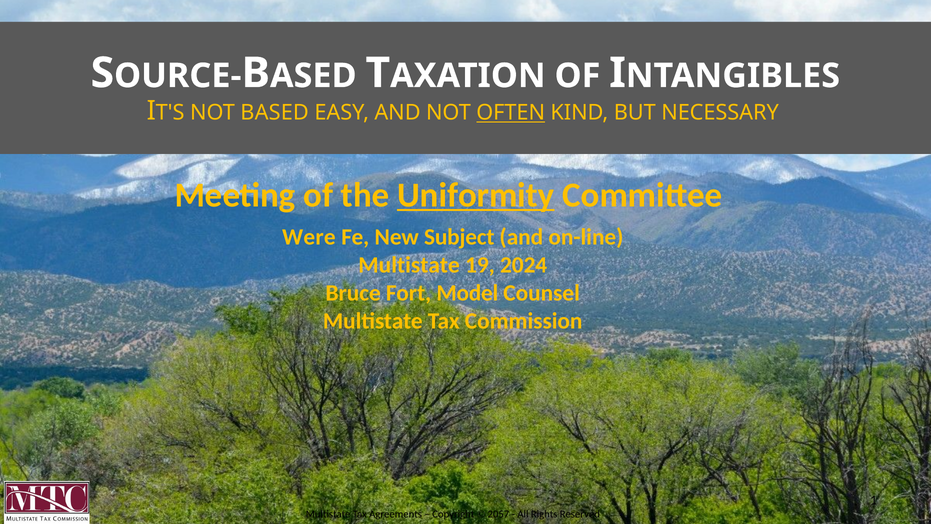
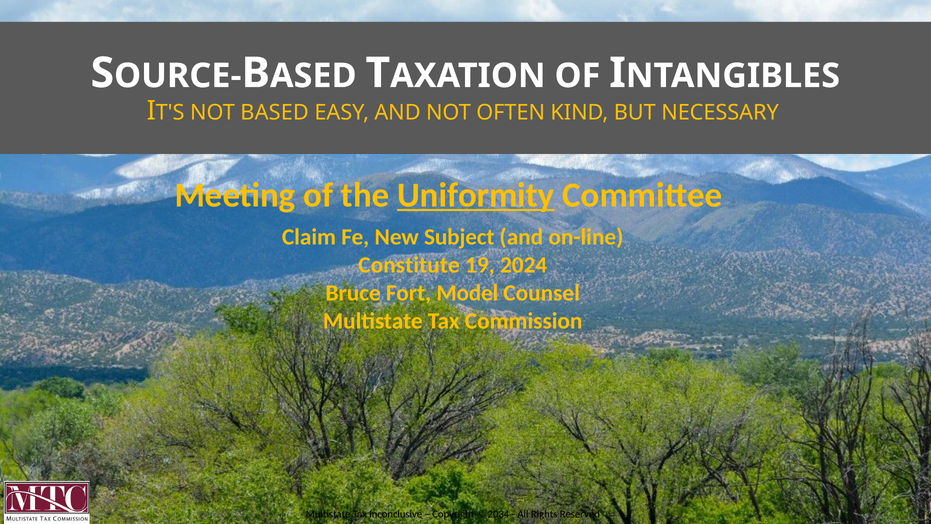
OFTEN underline: present -> none
Were: Were -> Claim
Multistate at (409, 265): Multistate -> Constitute
Agreements: Agreements -> Inconclusive
2057: 2057 -> 2034
